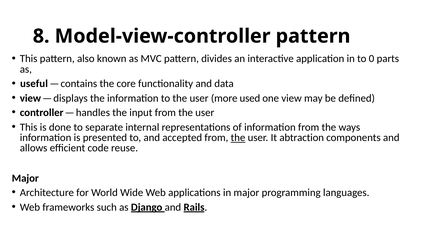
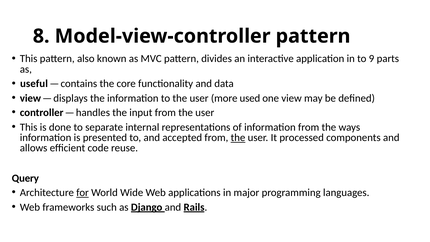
0: 0 -> 9
abtraction: abtraction -> processed
Major at (25, 178): Major -> Query
for underline: none -> present
